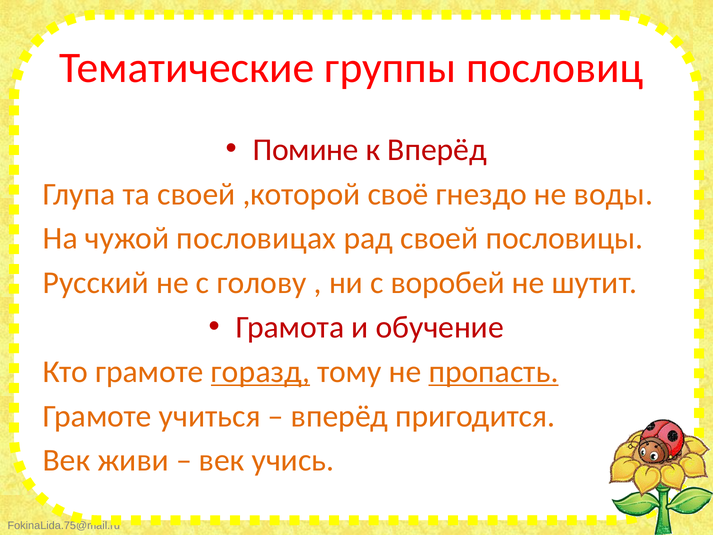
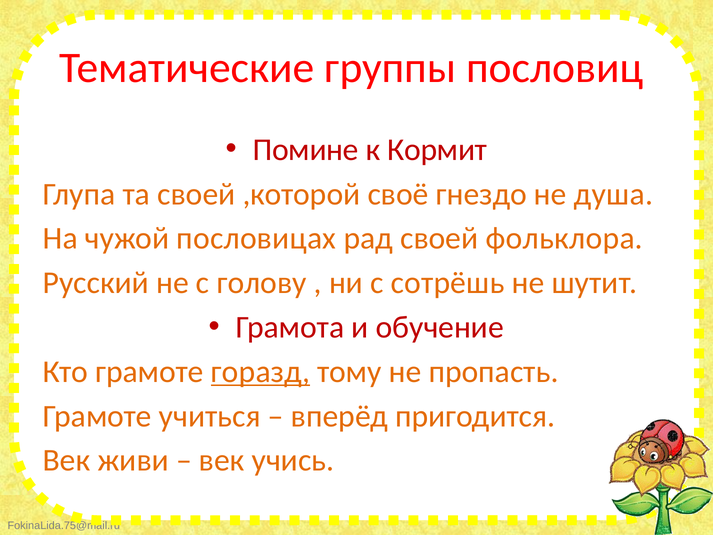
к Вперёд: Вперёд -> Кормит
воды: воды -> душа
пословицы: пословицы -> фольклора
воробей: воробей -> сотрёшь
пропасть underline: present -> none
